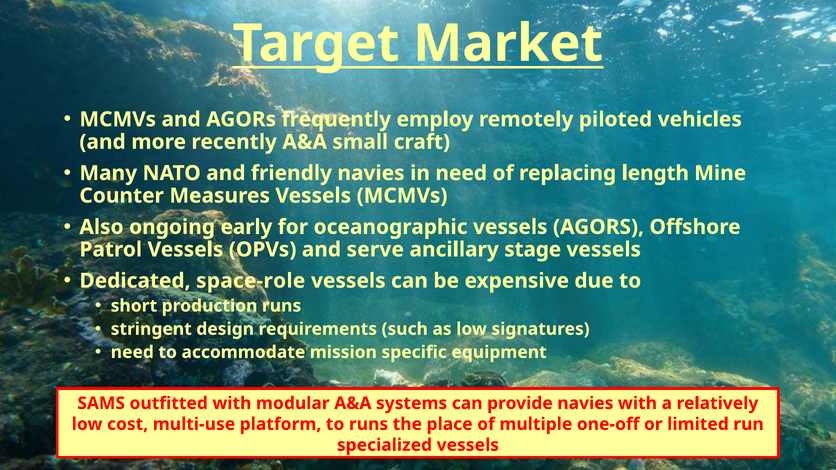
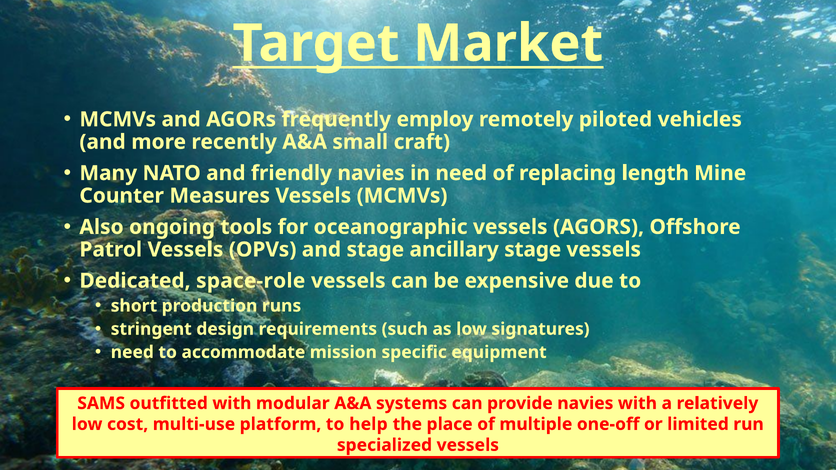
early: early -> tools
and serve: serve -> stage
to runs: runs -> help
